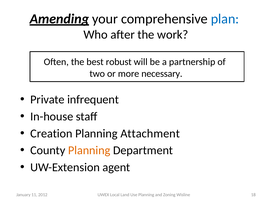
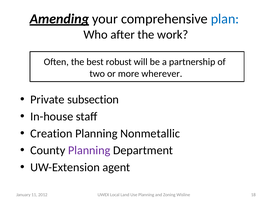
necessary: necessary -> wherever
infrequent: infrequent -> subsection
Attachment: Attachment -> Nonmetallic
Planning at (89, 150) colour: orange -> purple
